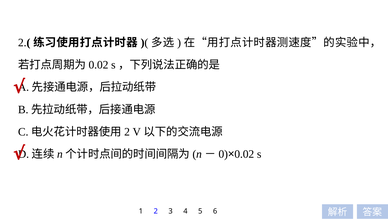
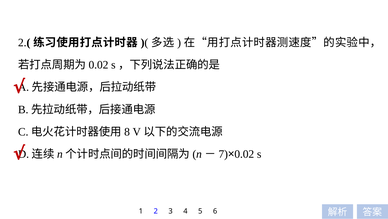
2 at (127, 131): 2 -> 8
0: 0 -> 7
